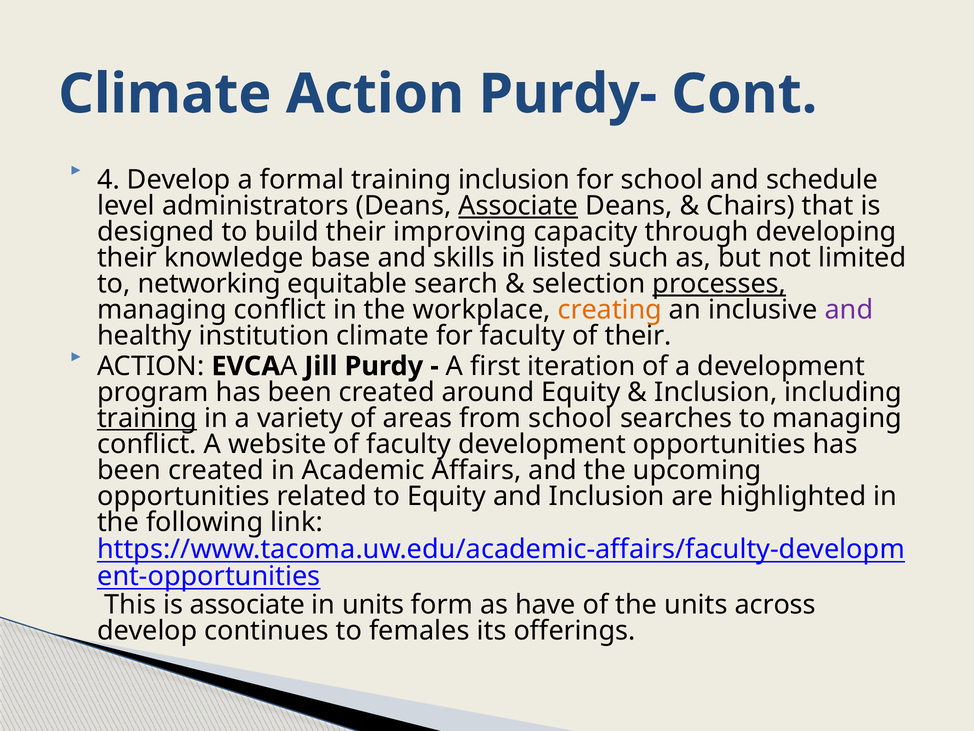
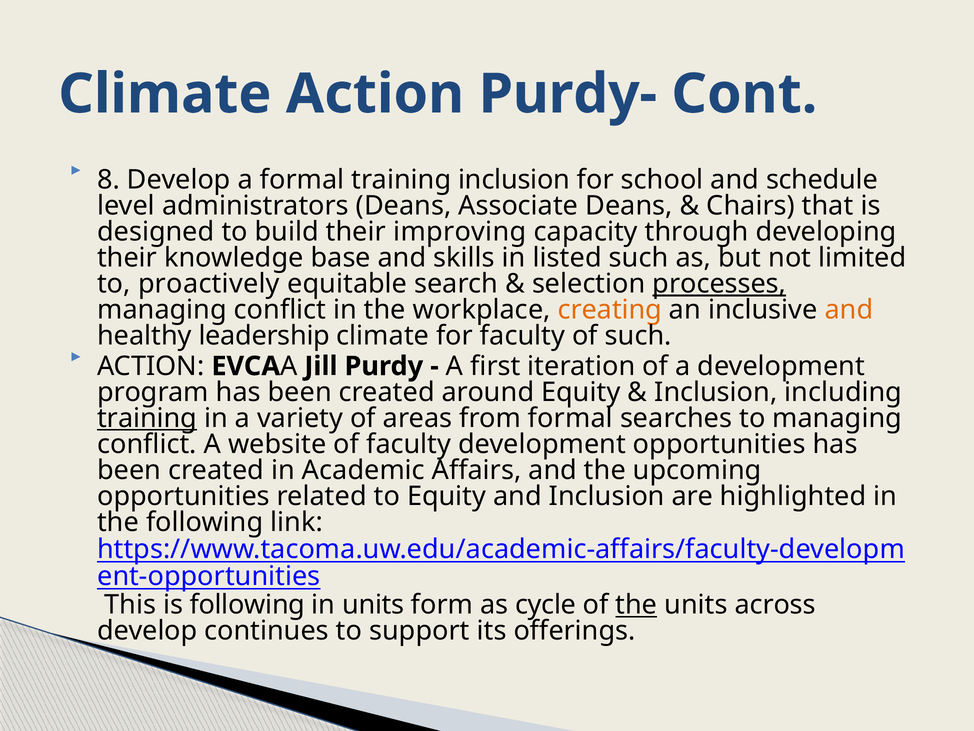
4: 4 -> 8
Associate at (518, 206) underline: present -> none
networking: networking -> proactively
and at (849, 310) colour: purple -> orange
institution: institution -> leadership
of their: their -> such
from school: school -> formal
is associate: associate -> following
have: have -> cycle
the at (636, 605) underline: none -> present
females: females -> support
